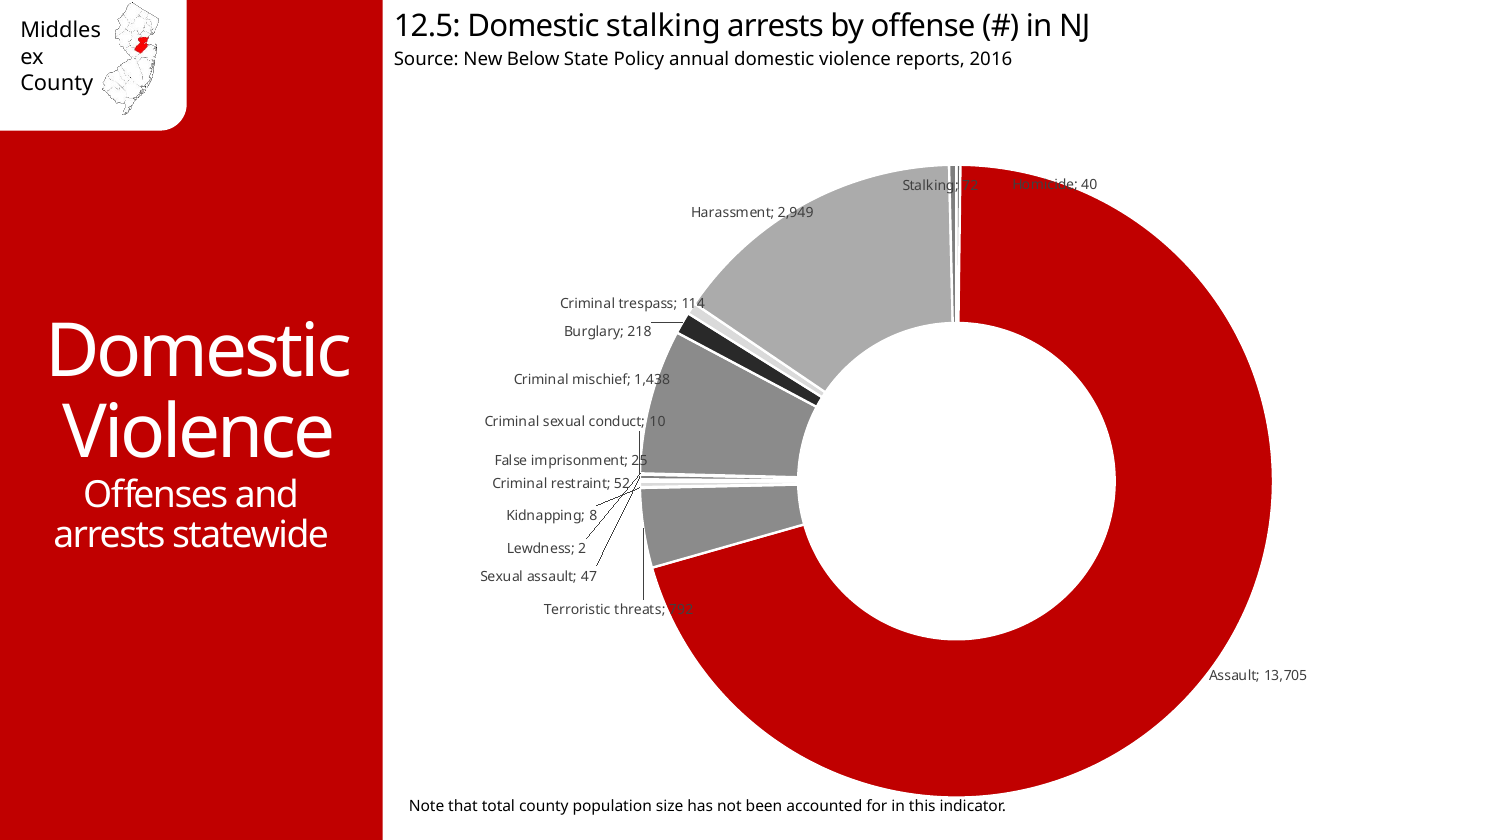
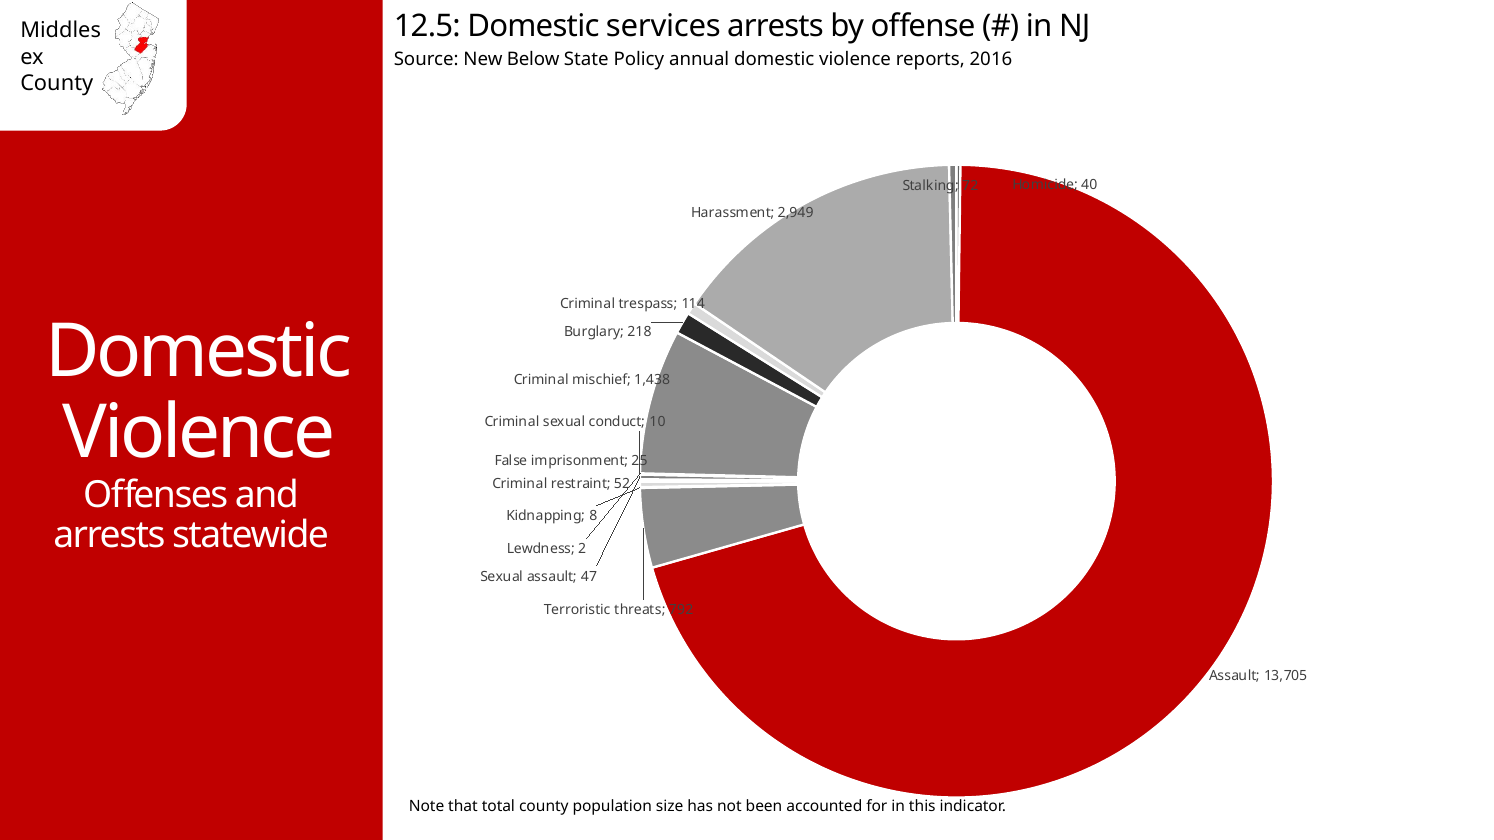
Domestic stalking: stalking -> services
